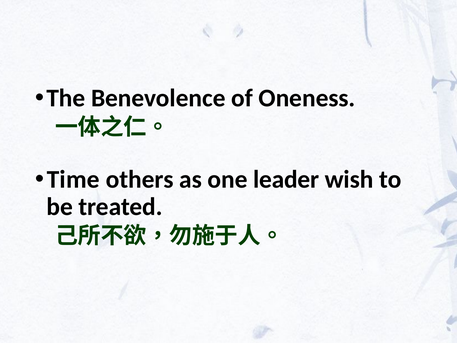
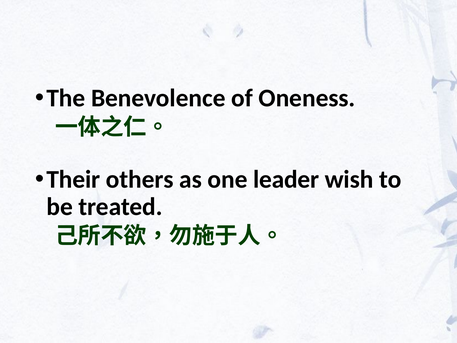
Time: Time -> Their
